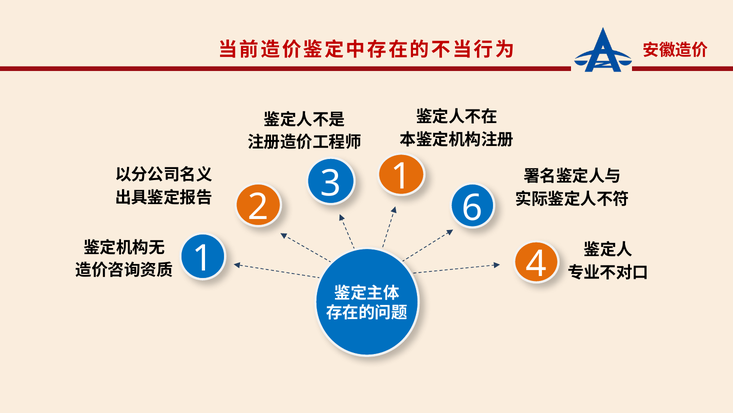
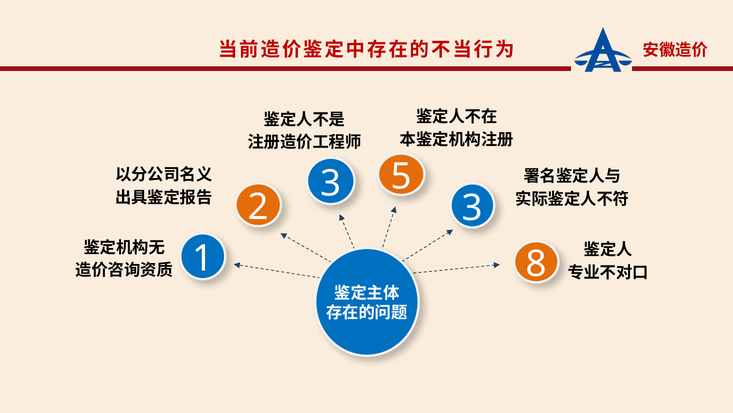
3 1: 1 -> 5
2 6: 6 -> 3
4: 4 -> 8
